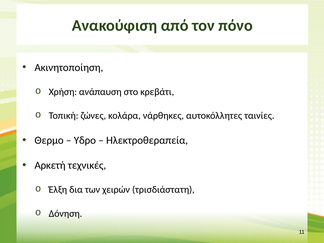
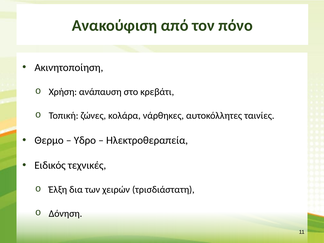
Αρκετή: Αρκετή -> Ειδικός
